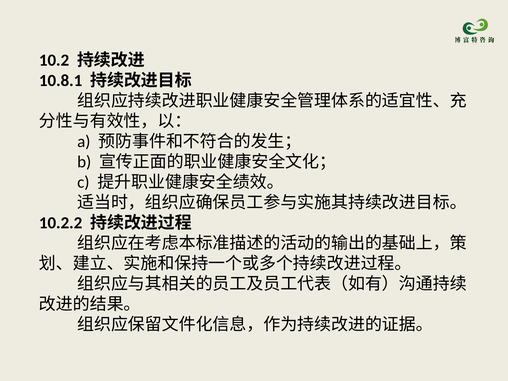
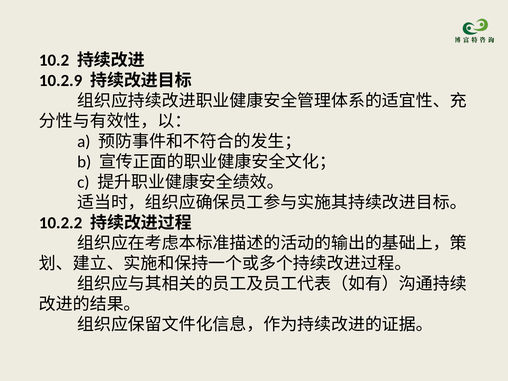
10.8.1: 10.8.1 -> 10.2.9
